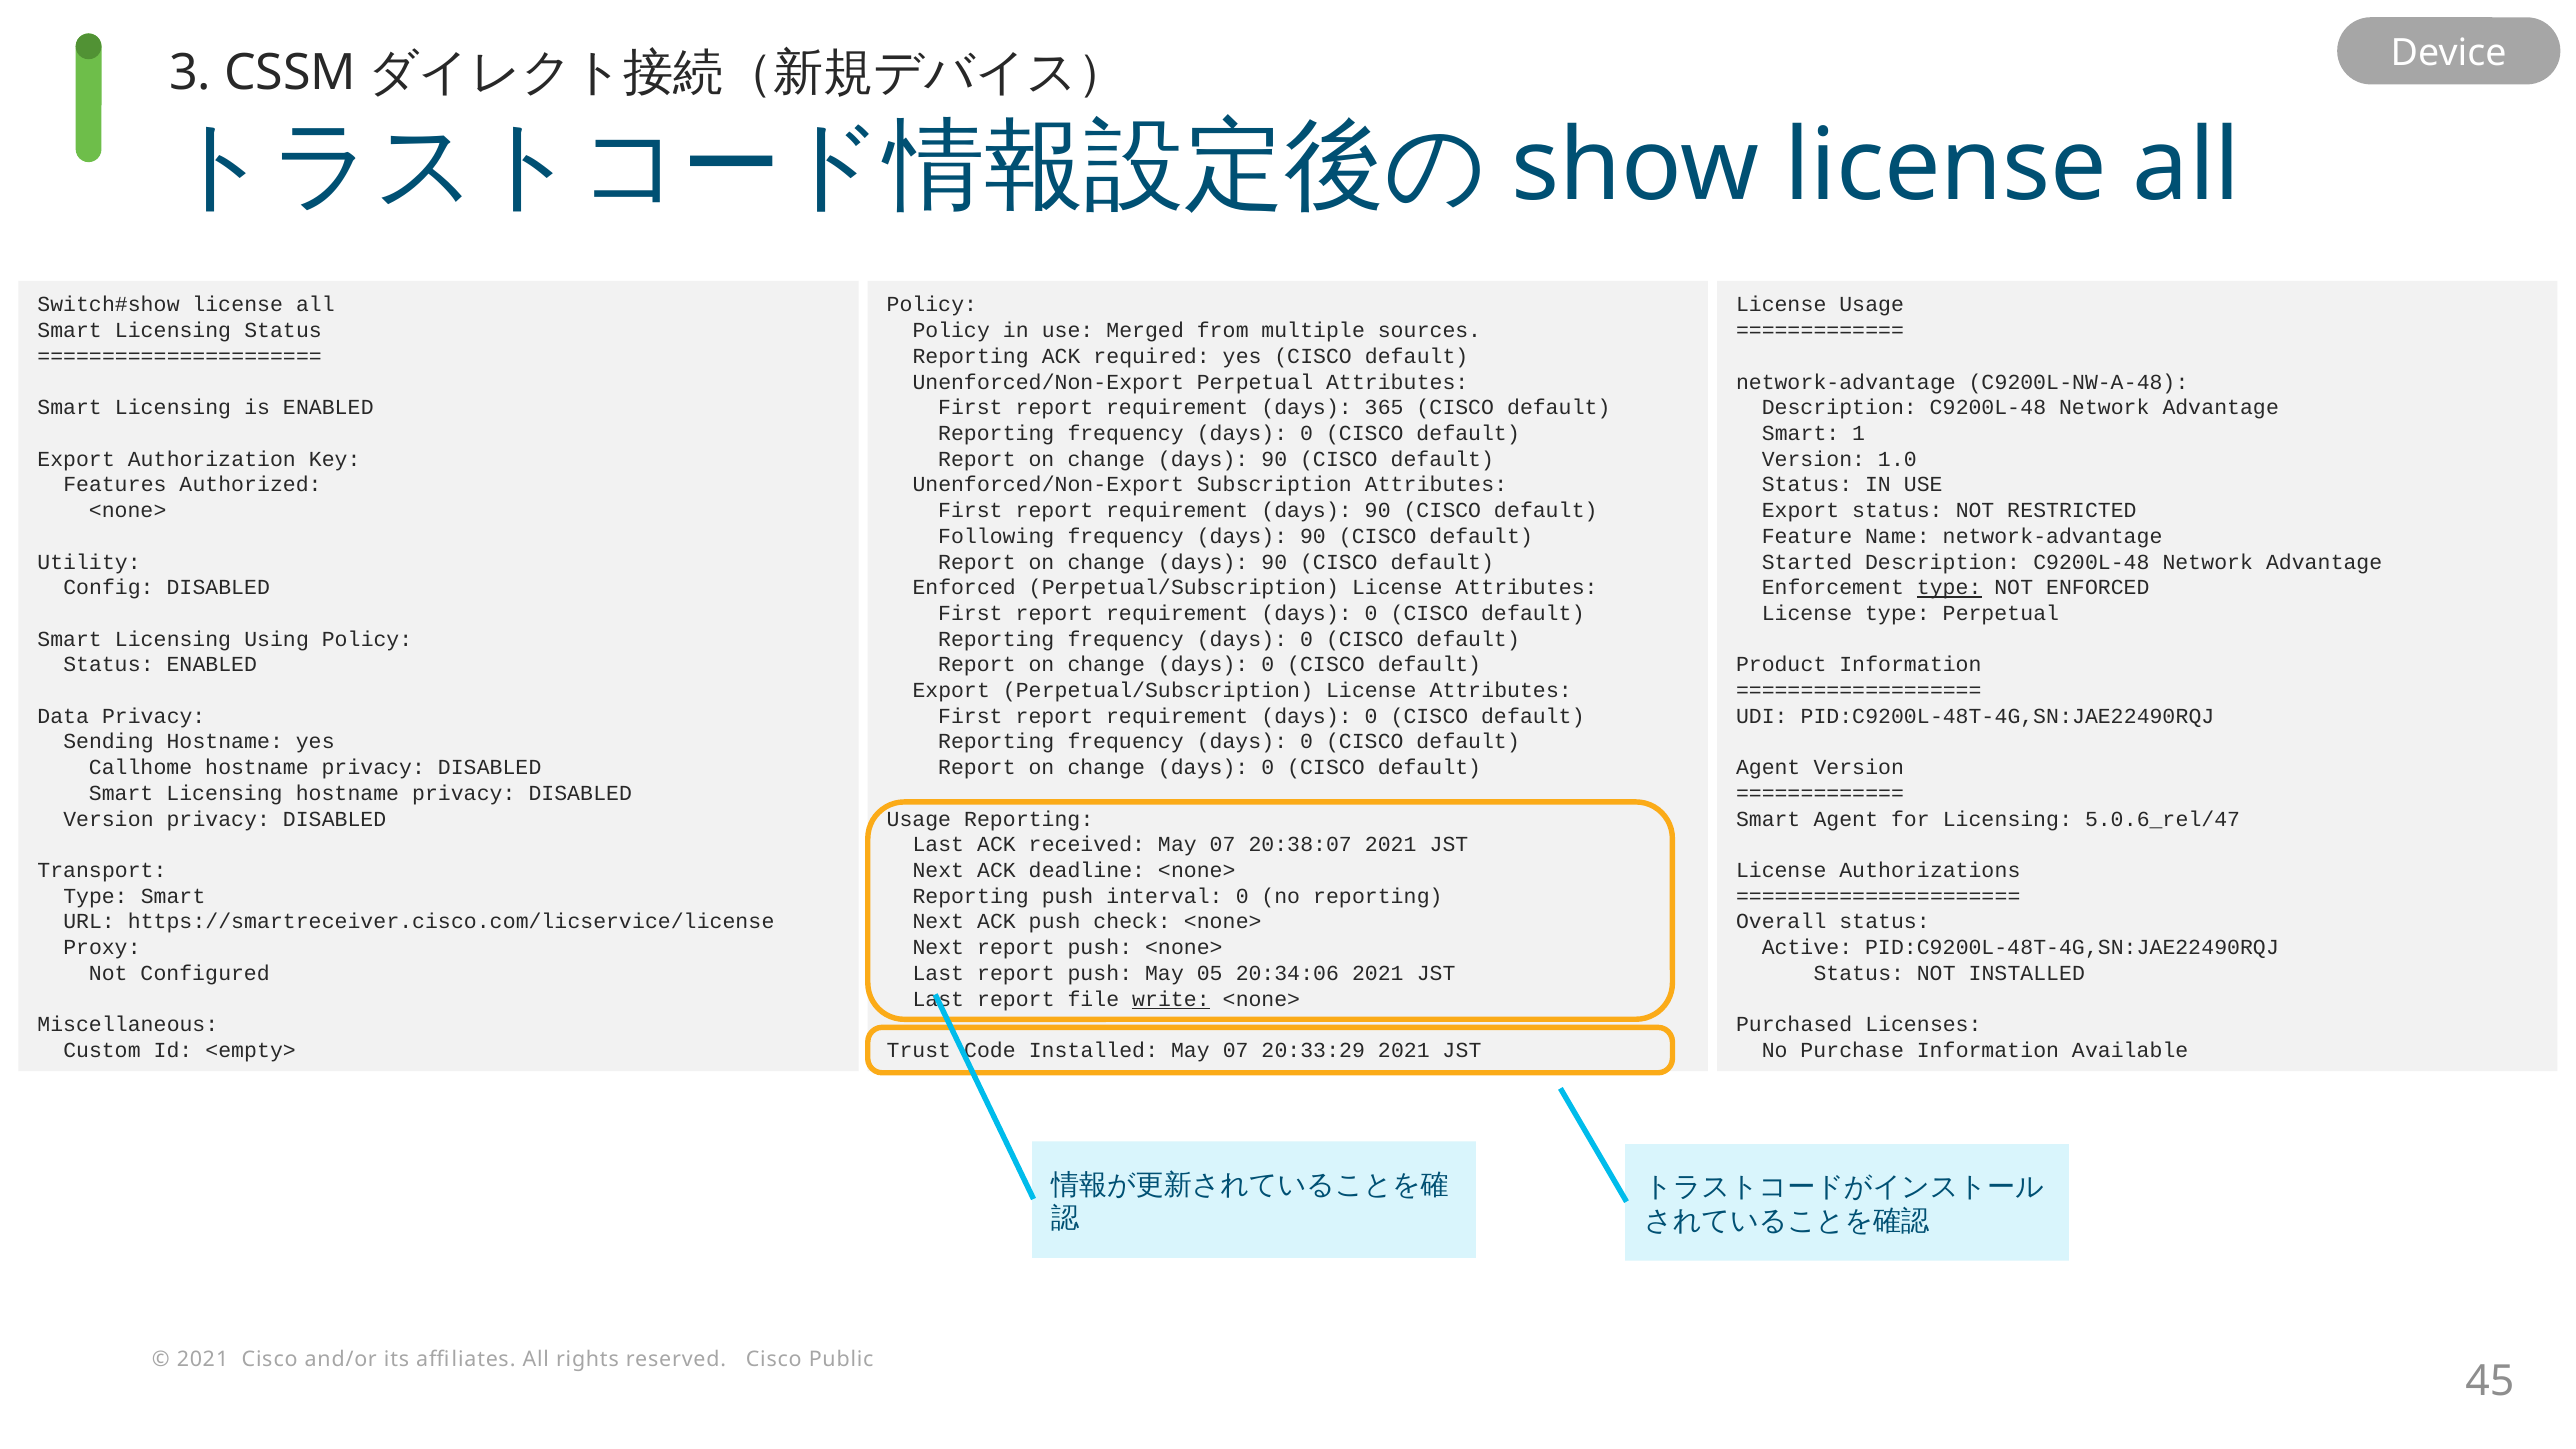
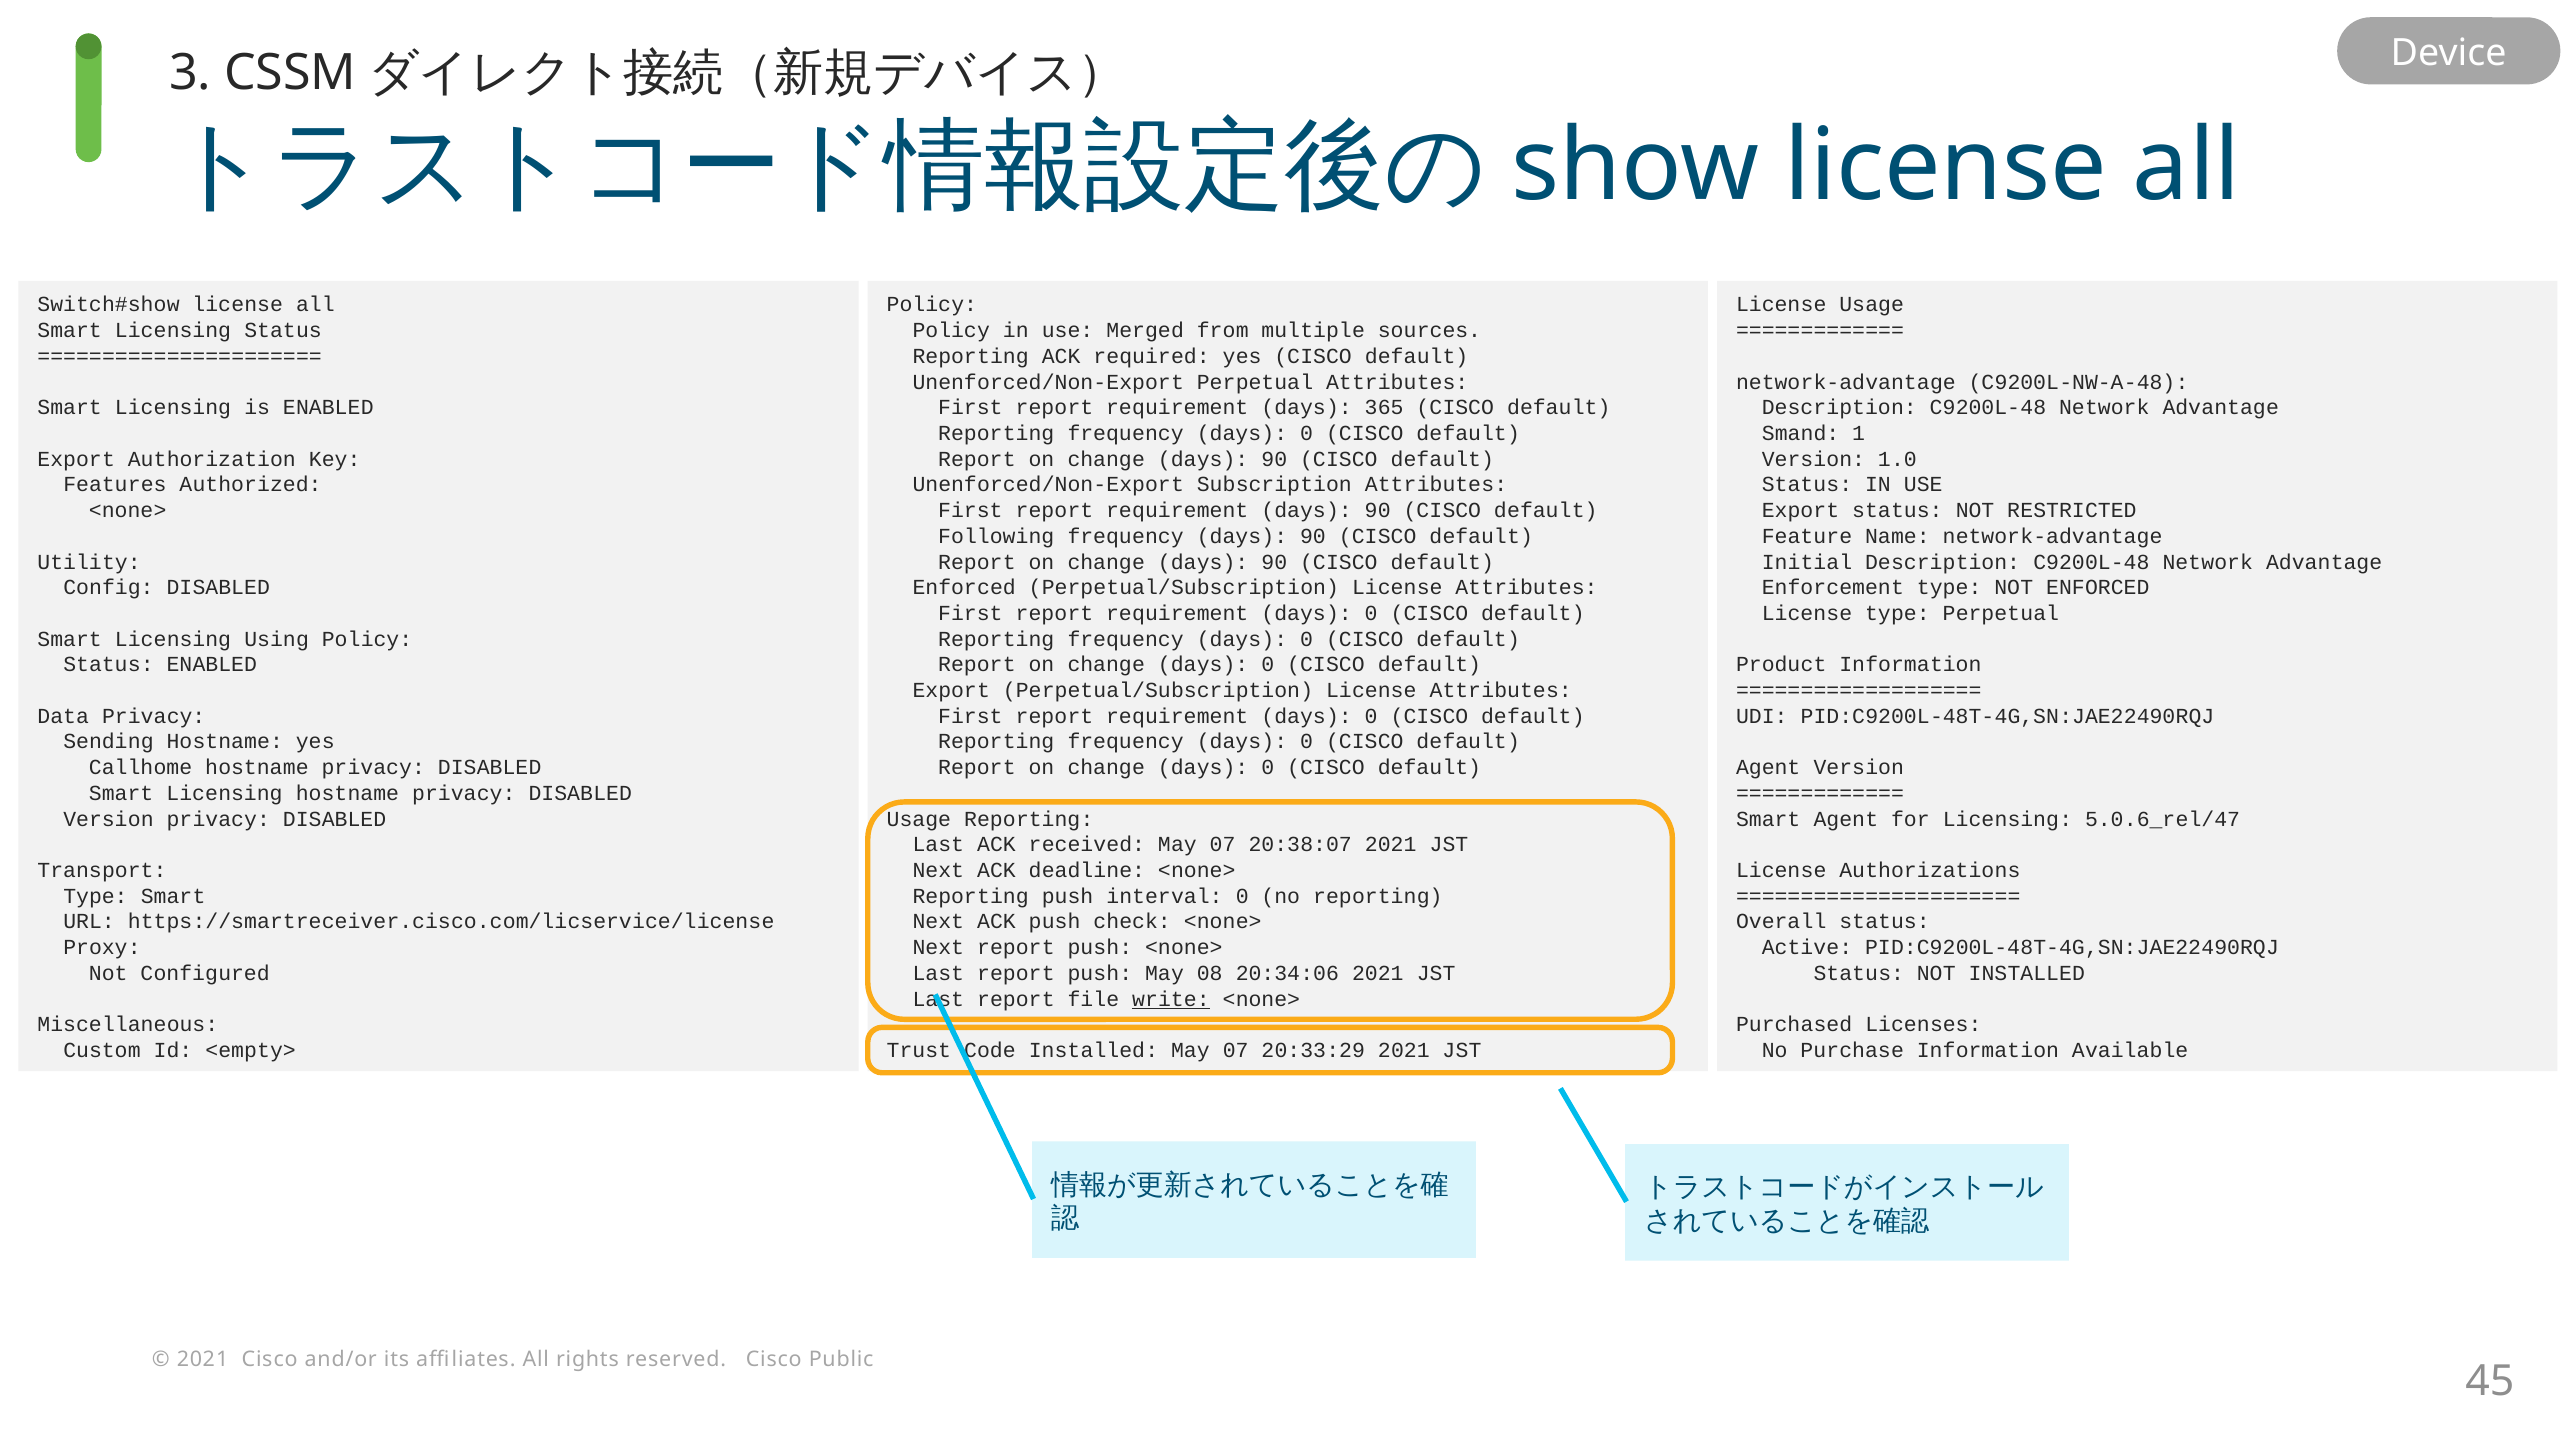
Smart at (1801, 433): Smart -> Smand
Started: Started -> Initial
type at (1949, 588) underline: present -> none
05: 05 -> 08
